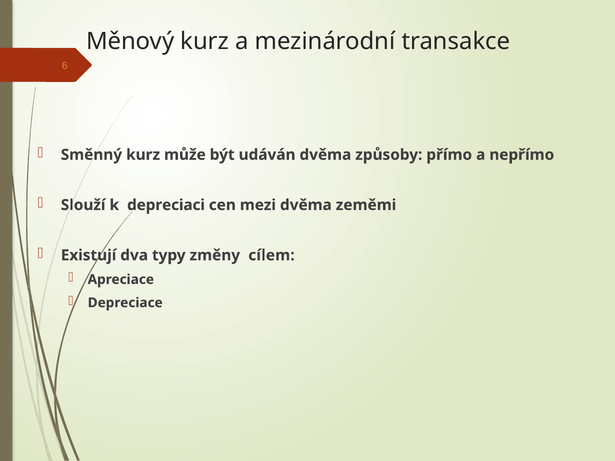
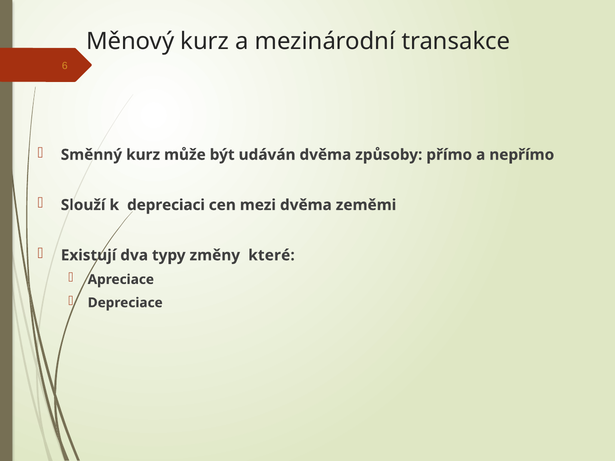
cílem: cílem -> které
